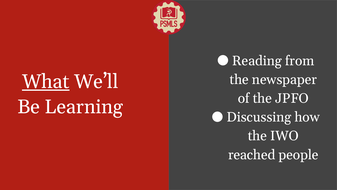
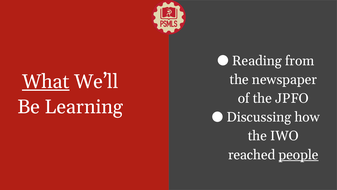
people underline: none -> present
